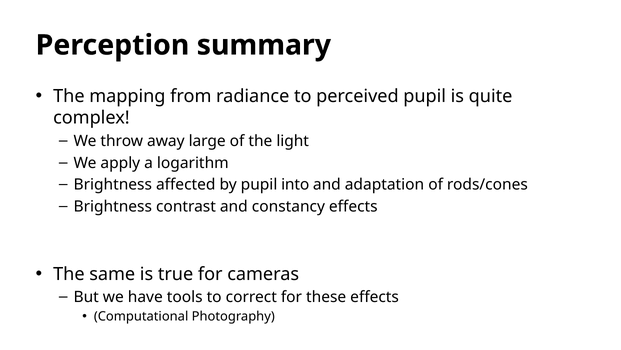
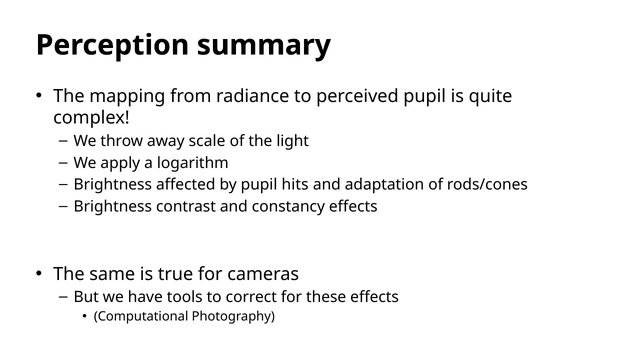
large: large -> scale
into: into -> hits
